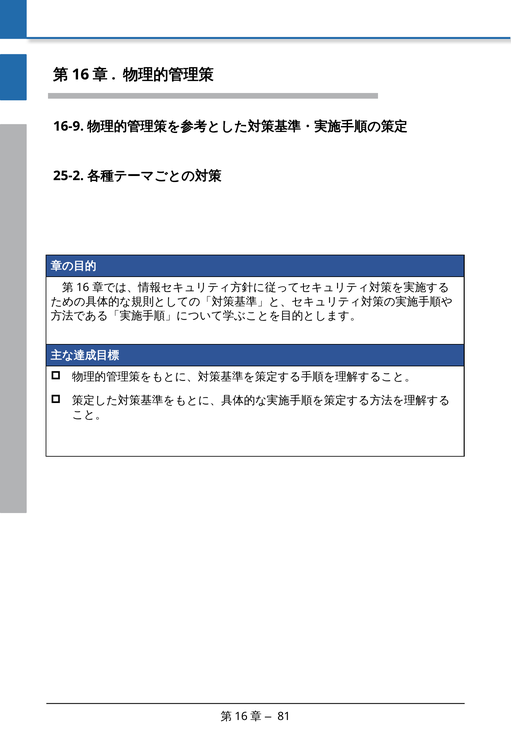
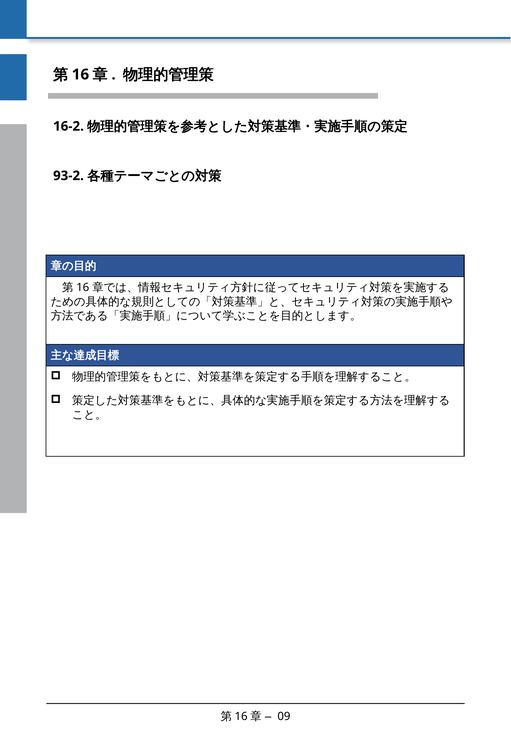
16-9: 16-9 -> 16-2
25-2: 25-2 -> 93-2
81: 81 -> 09
